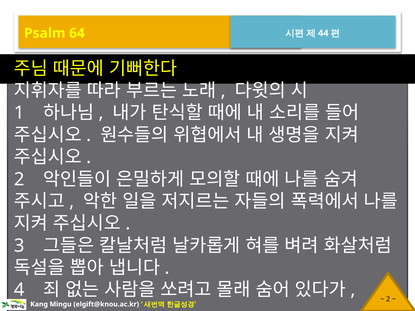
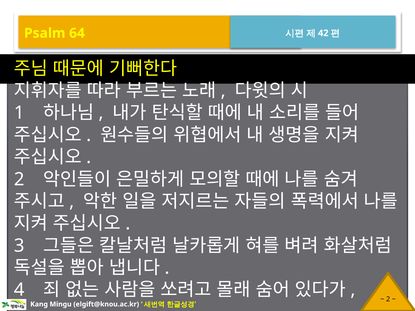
44: 44 -> 42
